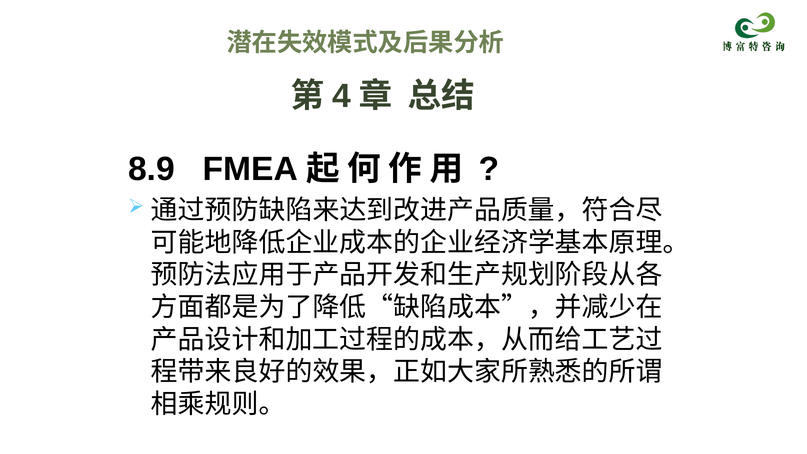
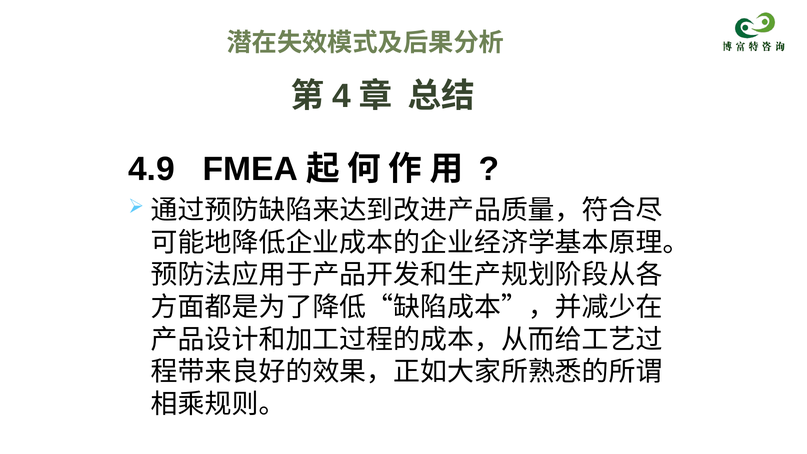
8.9: 8.9 -> 4.9
